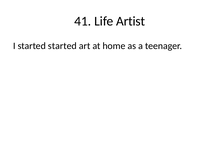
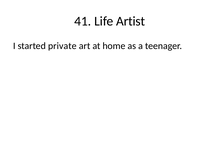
started started: started -> private
